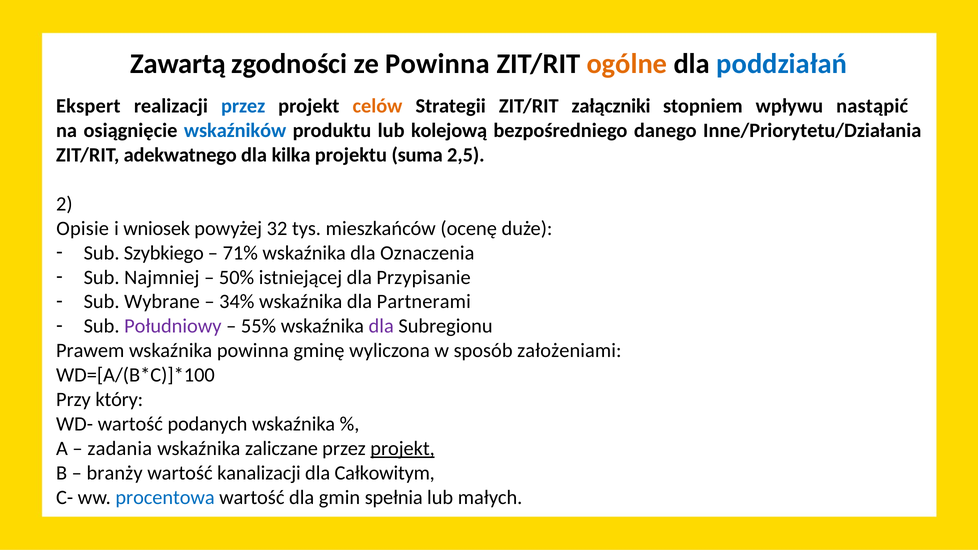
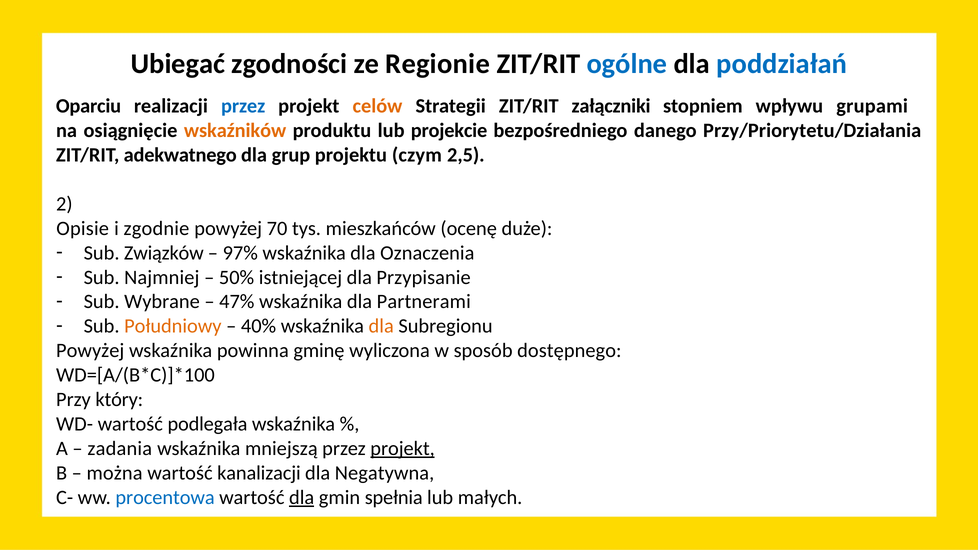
Zawartą: Zawartą -> Ubiegać
ze Powinna: Powinna -> Regionie
ogólne colour: orange -> blue
Ekspert: Ekspert -> Oparciu
nastąpić: nastąpić -> grupami
wskaźników colour: blue -> orange
kolejową: kolejową -> projekcie
Inne/Priorytetu/Działania: Inne/Priorytetu/Działania -> Przy/Priorytetu/Działania
kilka: kilka -> grup
suma: suma -> czym
wniosek: wniosek -> zgodnie
32: 32 -> 70
Szybkiego: Szybkiego -> Związków
71%: 71% -> 97%
34%: 34% -> 47%
Południowy colour: purple -> orange
55%: 55% -> 40%
dla at (381, 326) colour: purple -> orange
Prawem at (90, 351): Prawem -> Powyżej
założeniami: założeniami -> dostępnego
podanych: podanych -> podlegała
zaliczane: zaliczane -> mniejszą
branży: branży -> można
Całkowitym: Całkowitym -> Negatywna
dla at (302, 498) underline: none -> present
